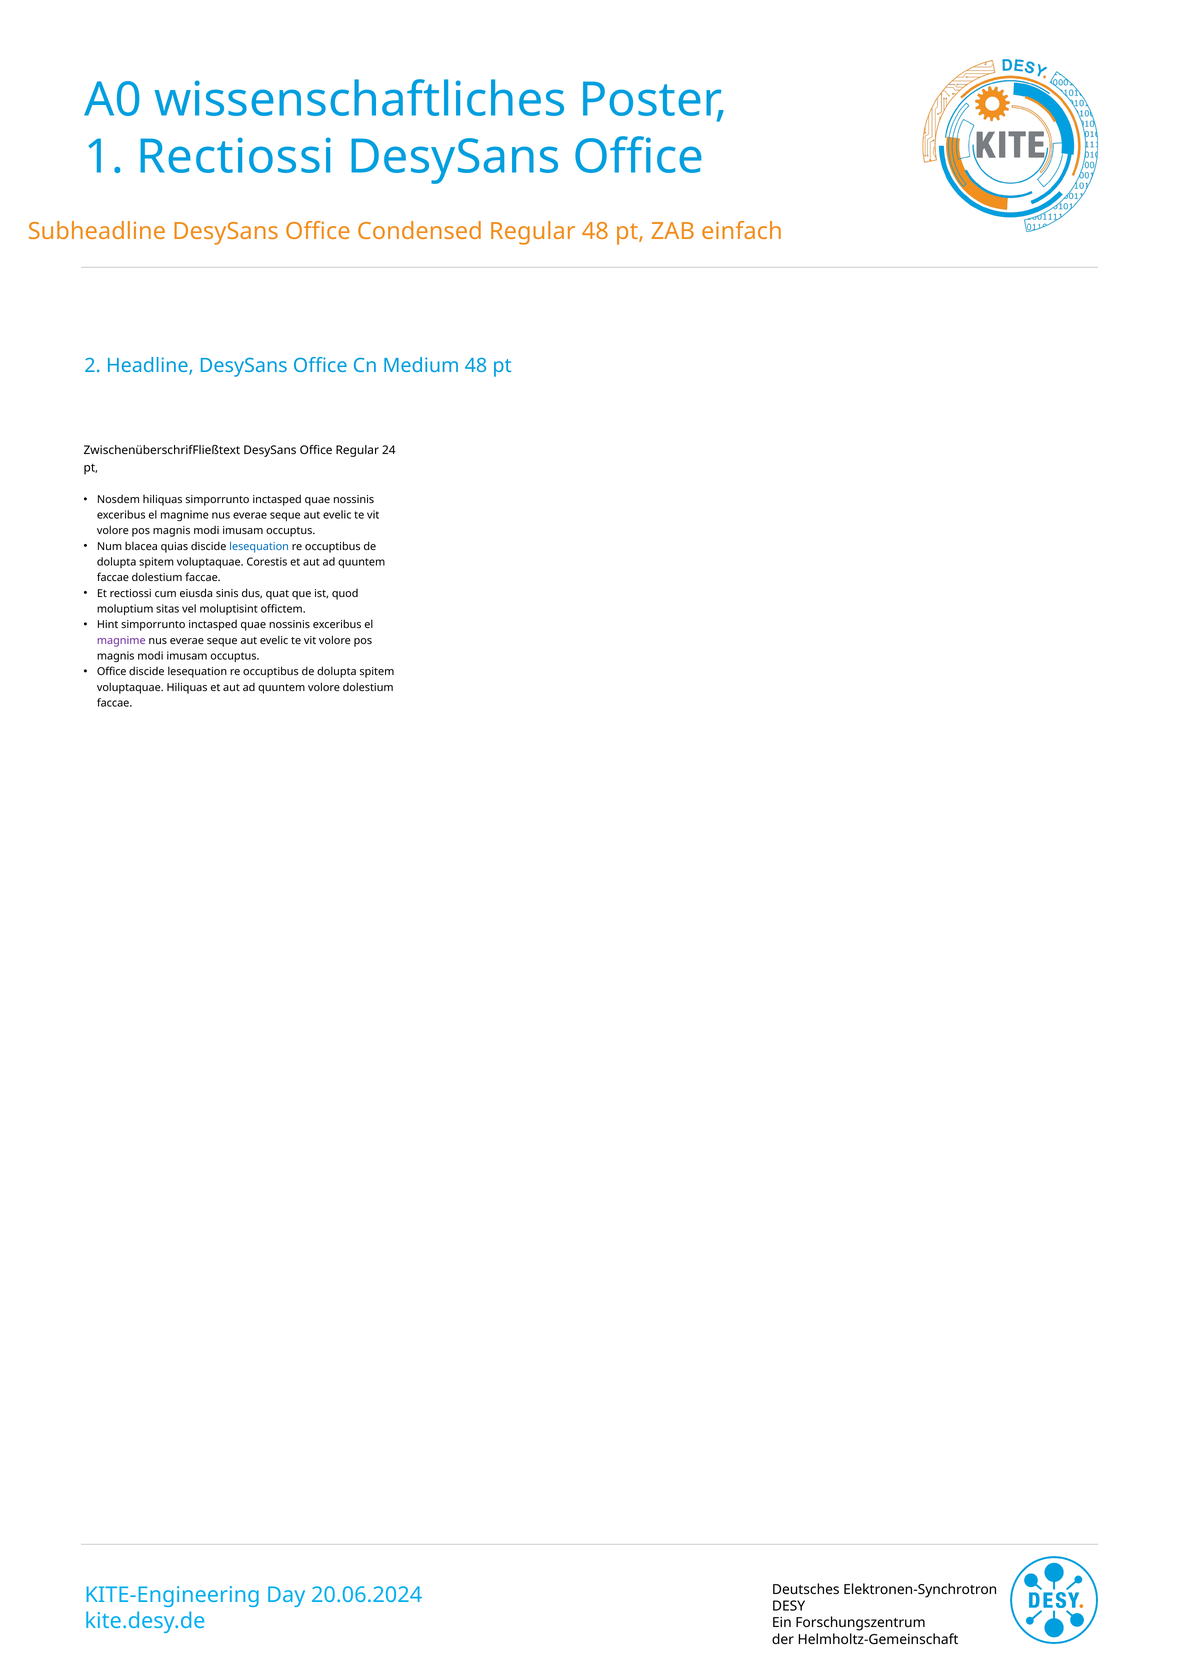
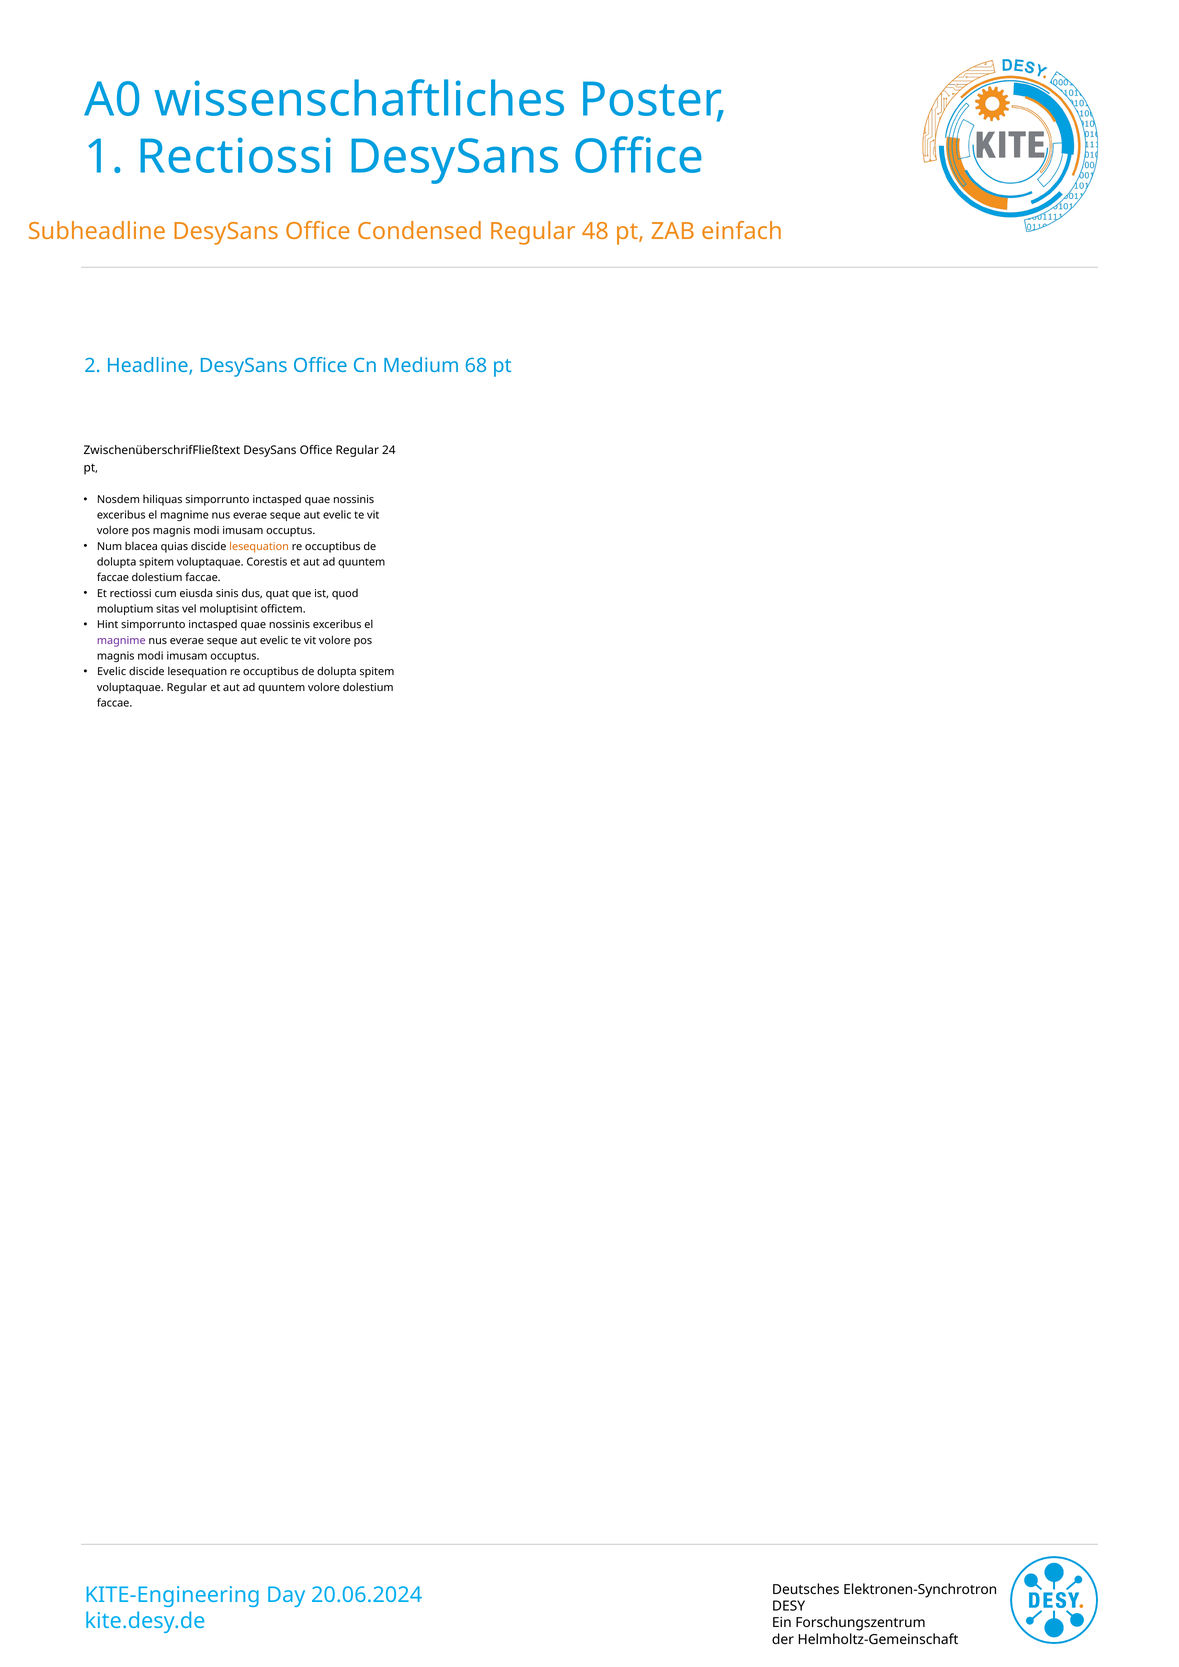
Medium 48: 48 -> 68
lesequation at (259, 546) colour: blue -> orange
Office at (112, 672): Office -> Evelic
voluptaquae Hiliquas: Hiliquas -> Regular
